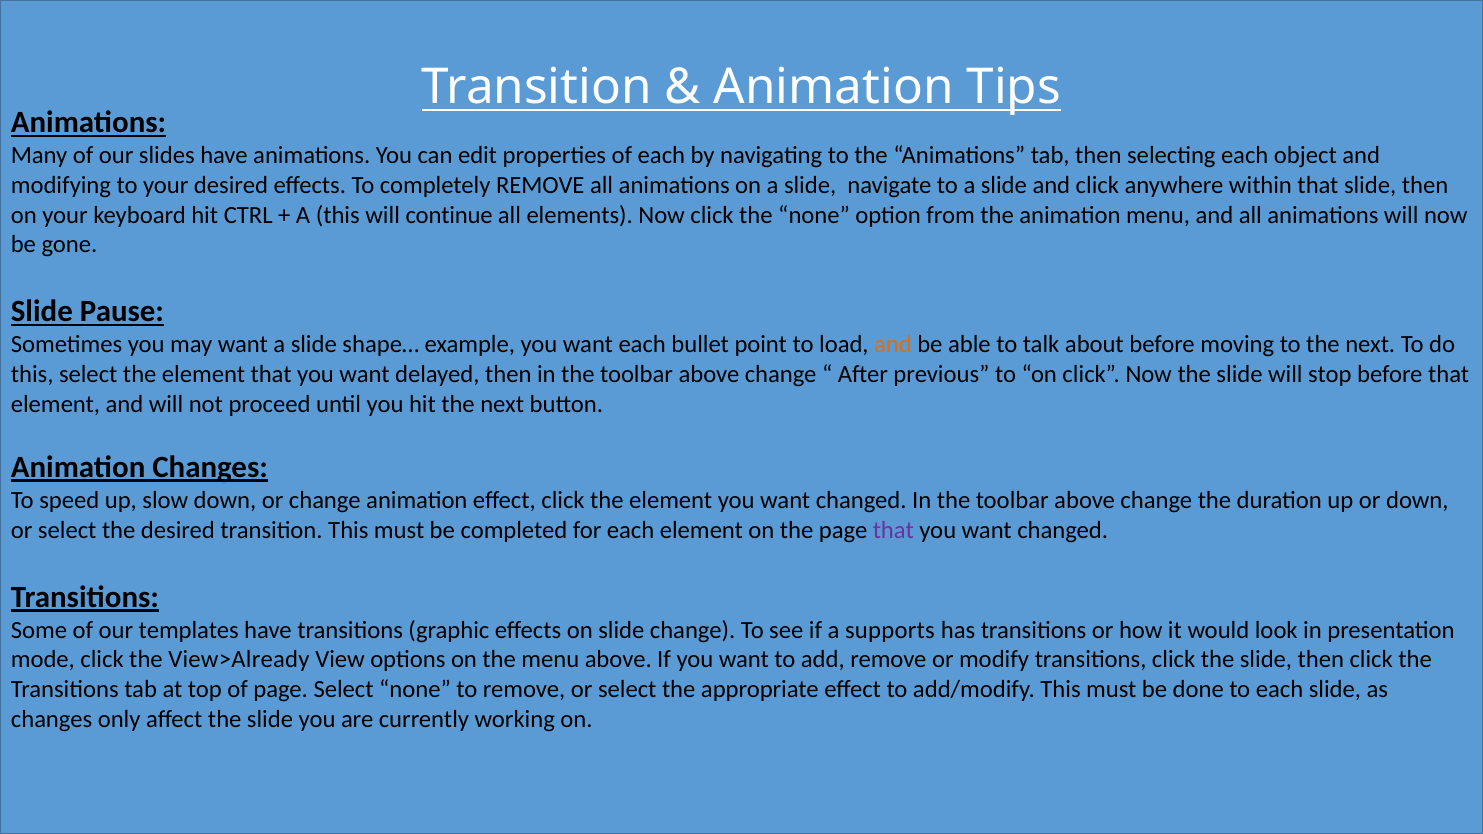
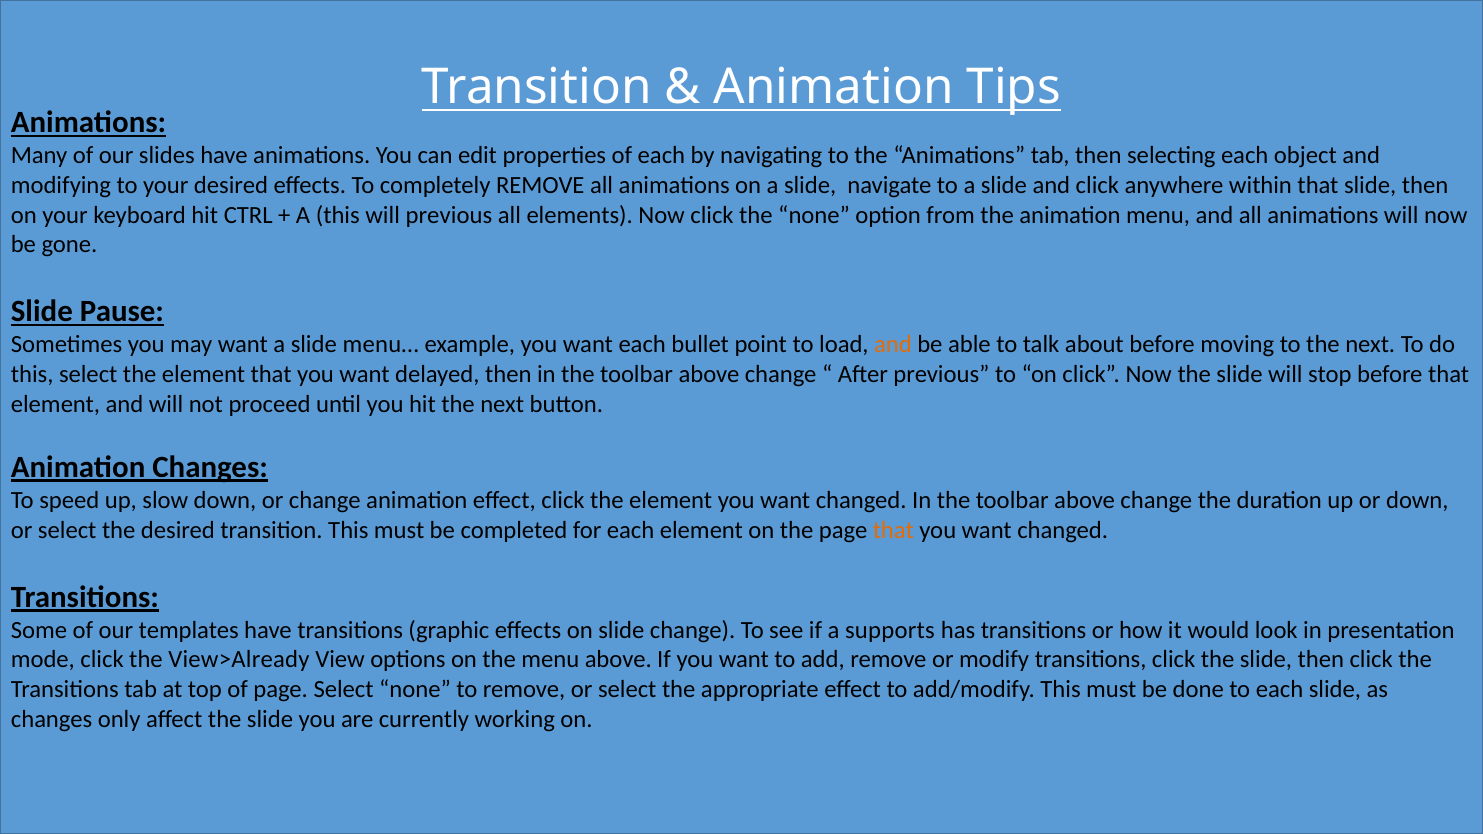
will continue: continue -> previous
shape…: shape… -> menu…
that at (893, 530) colour: purple -> orange
